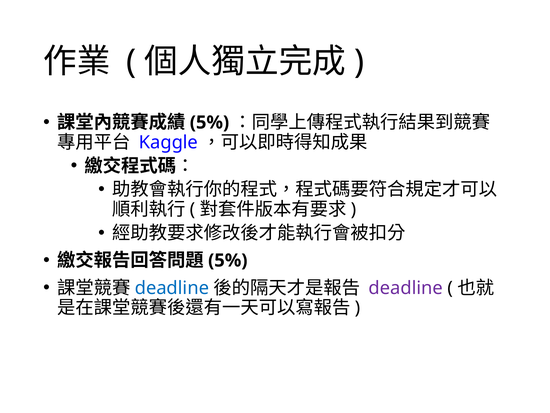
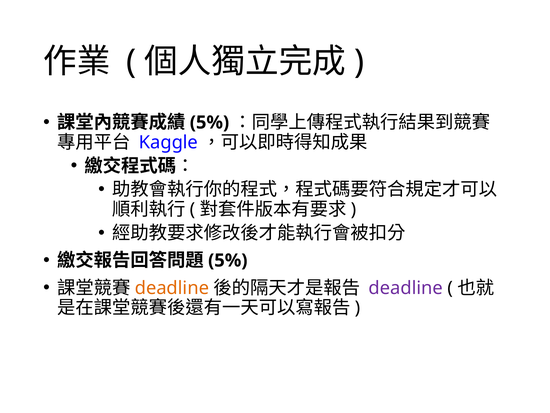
deadline at (172, 288) colour: blue -> orange
